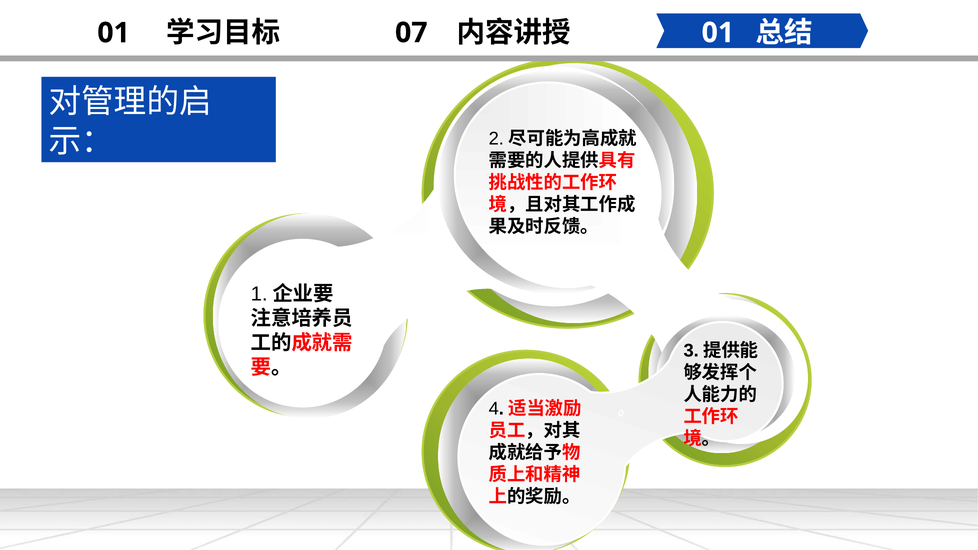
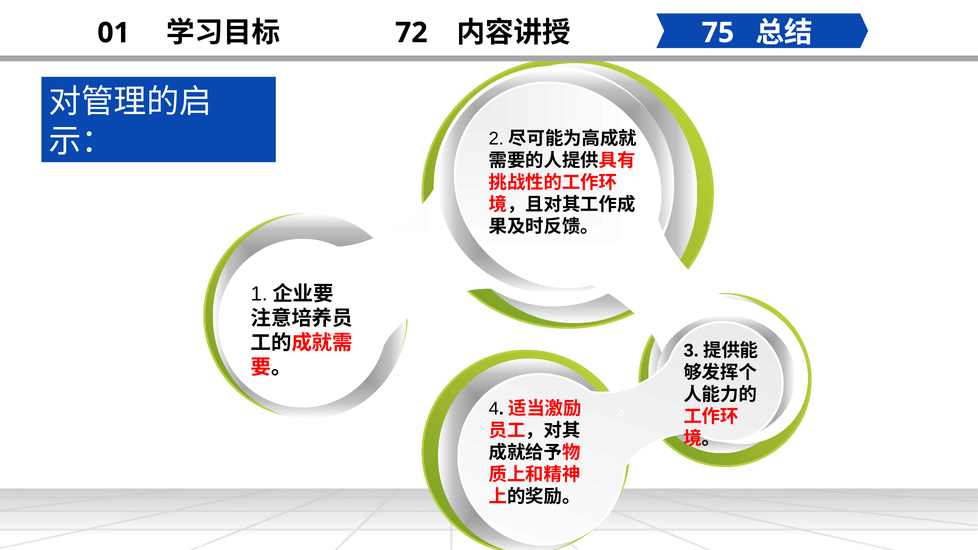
07: 07 -> 72
01 at (718, 33): 01 -> 75
